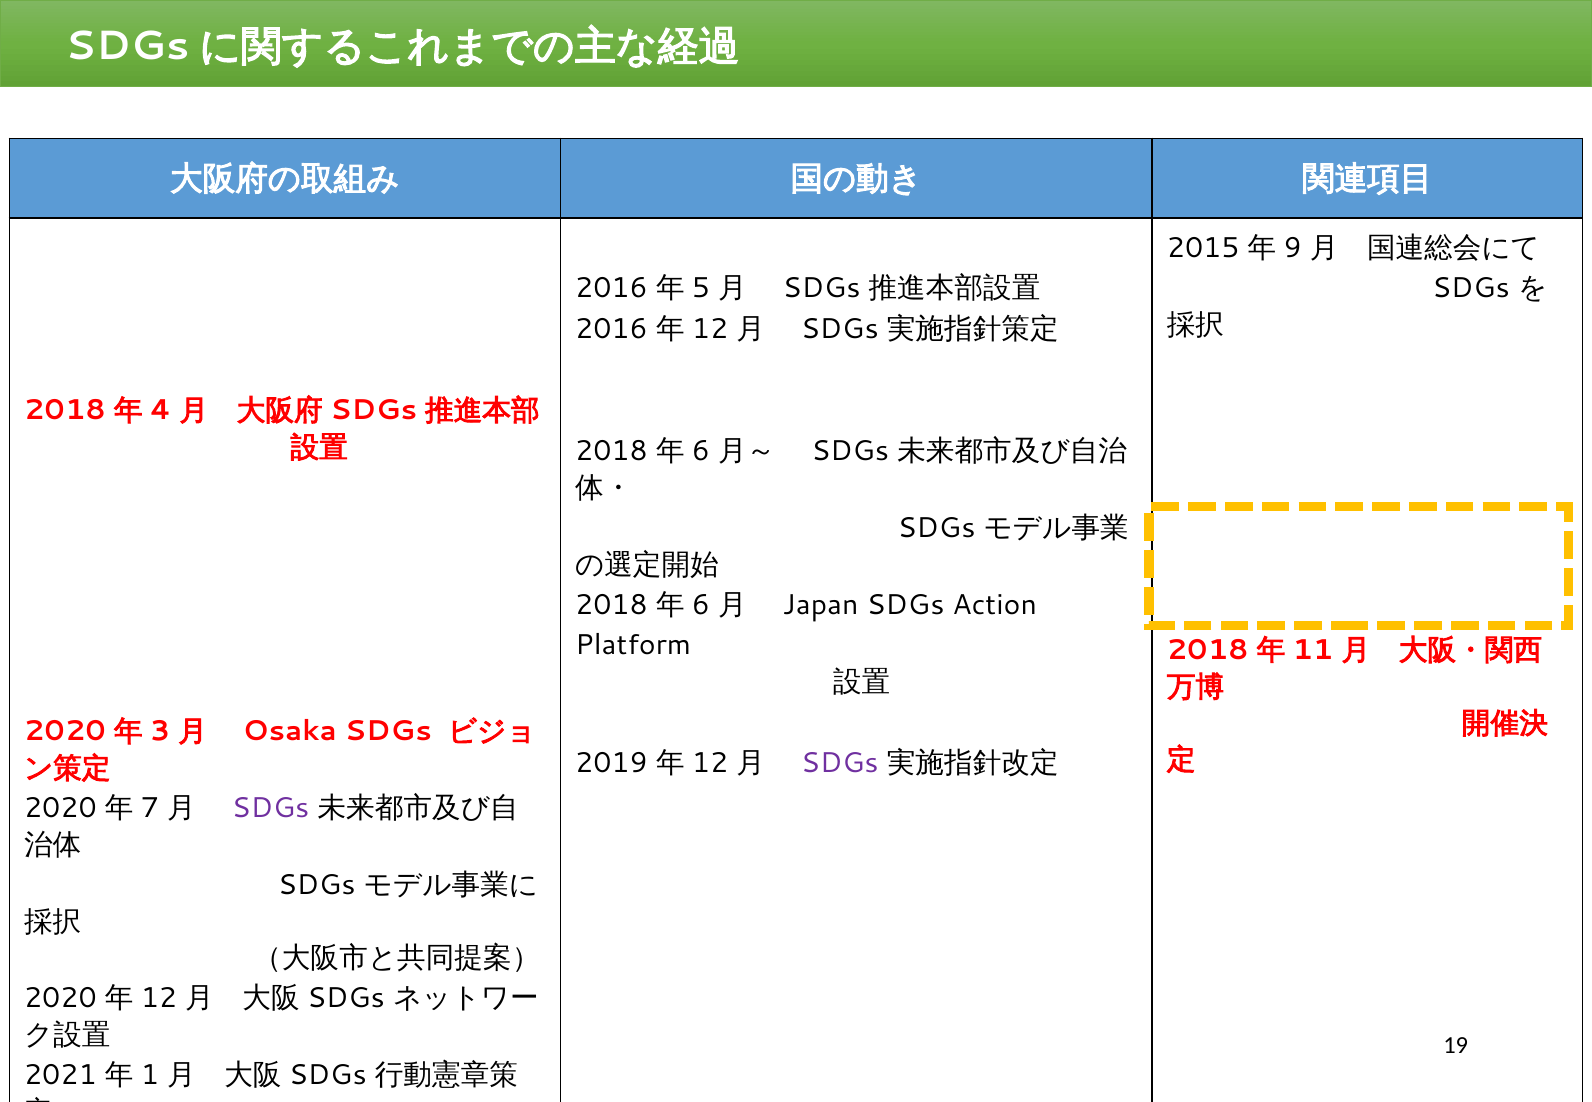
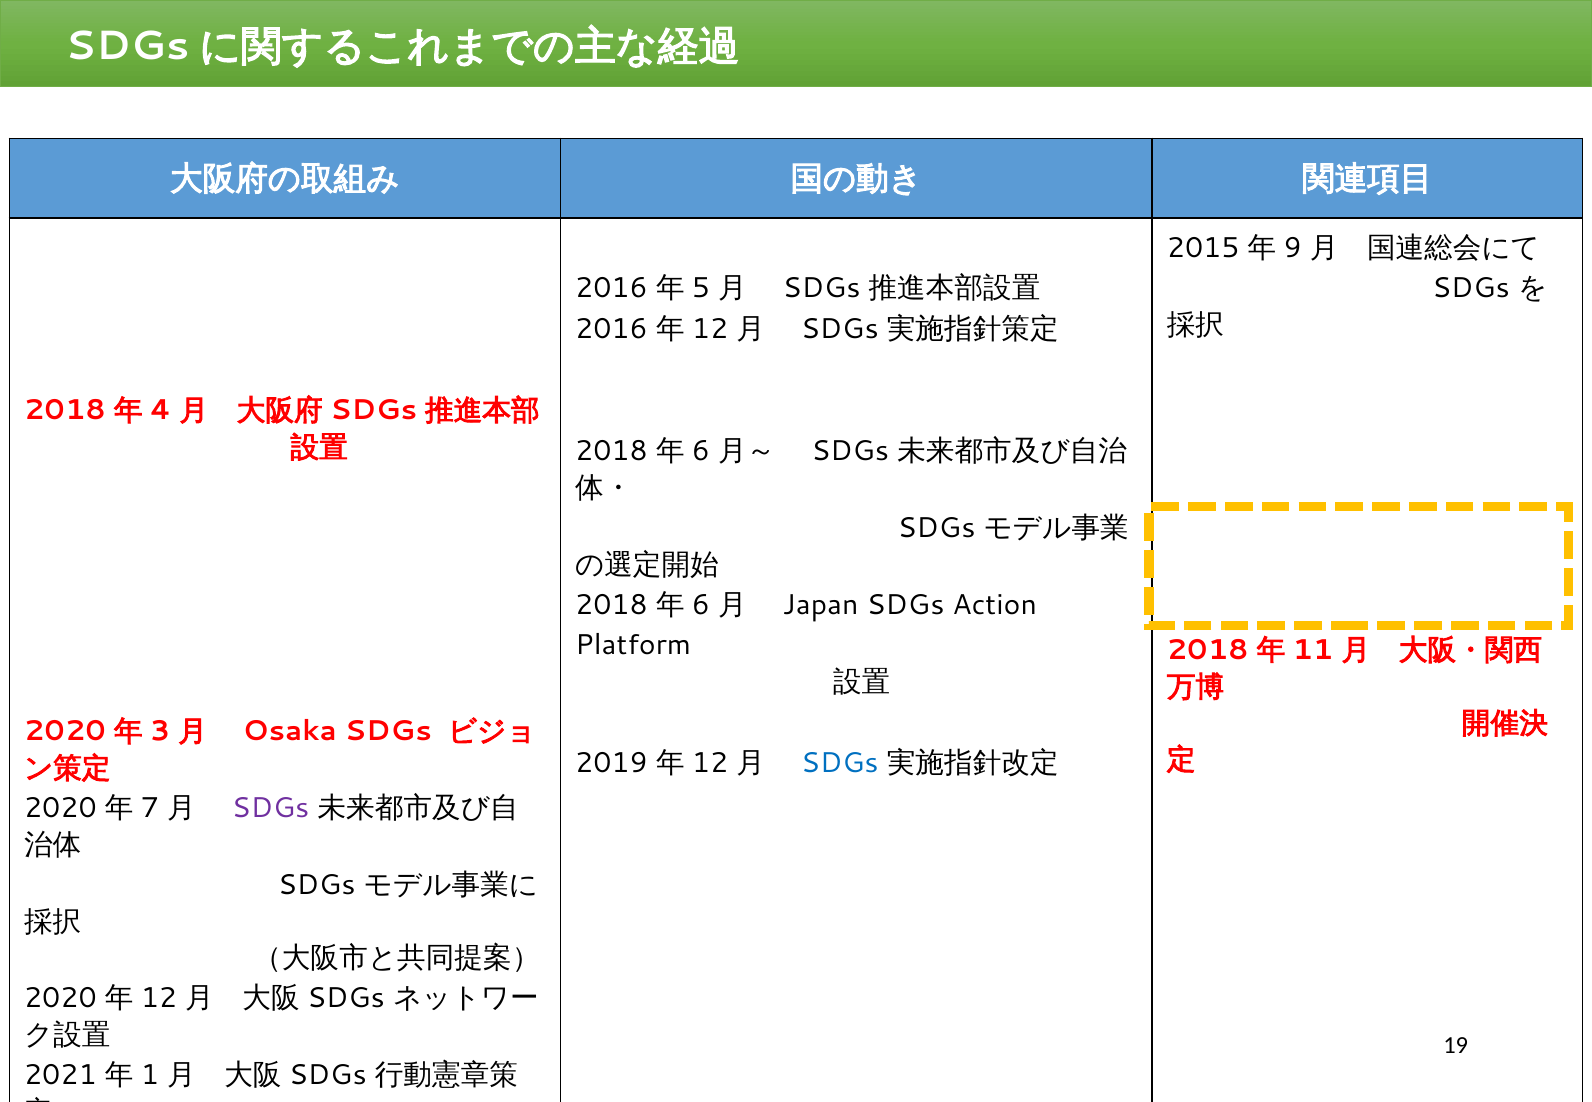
SDGs at (840, 763) colour: purple -> blue
